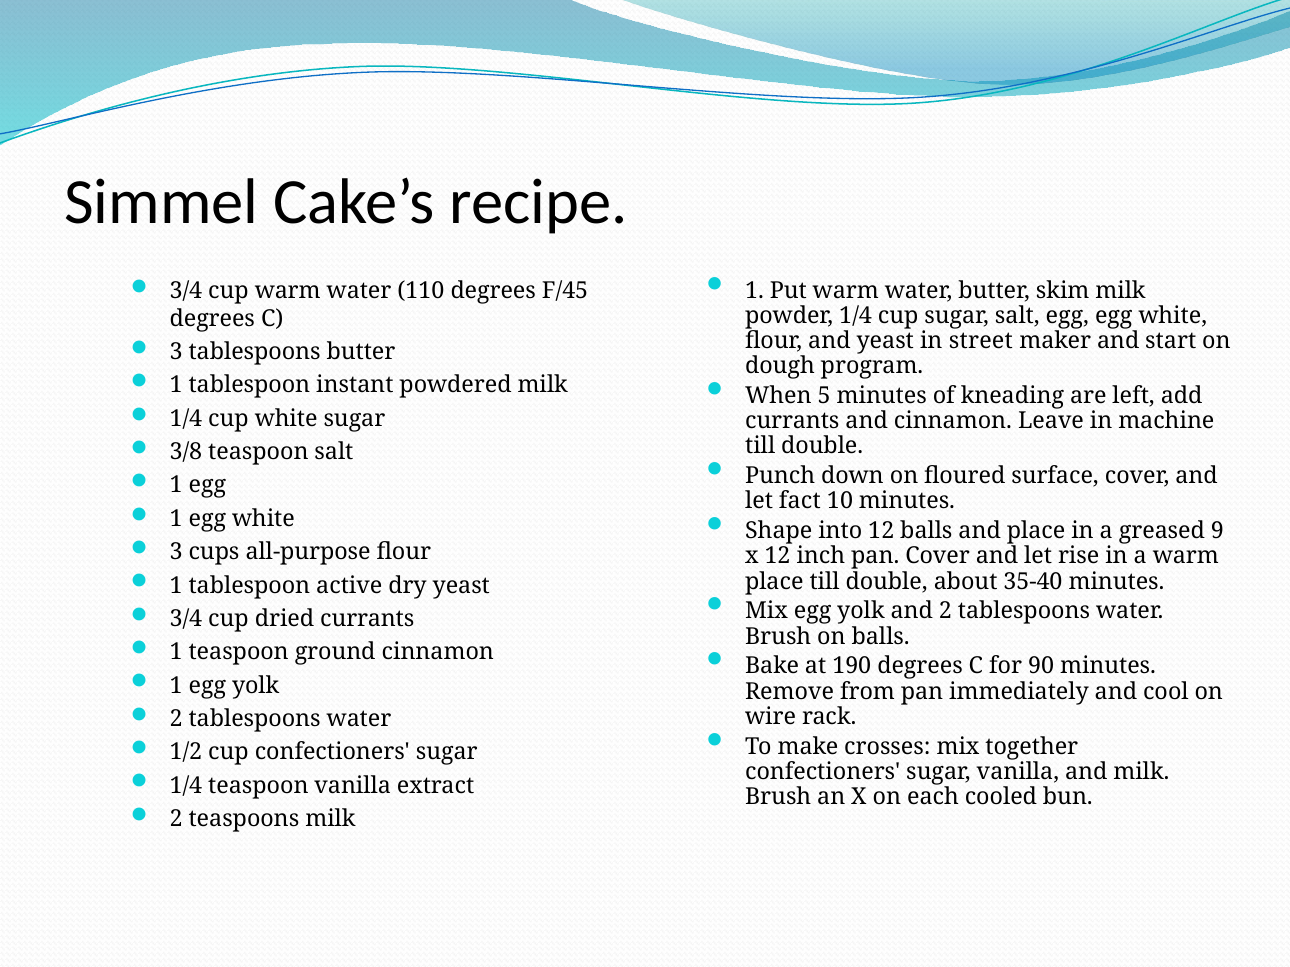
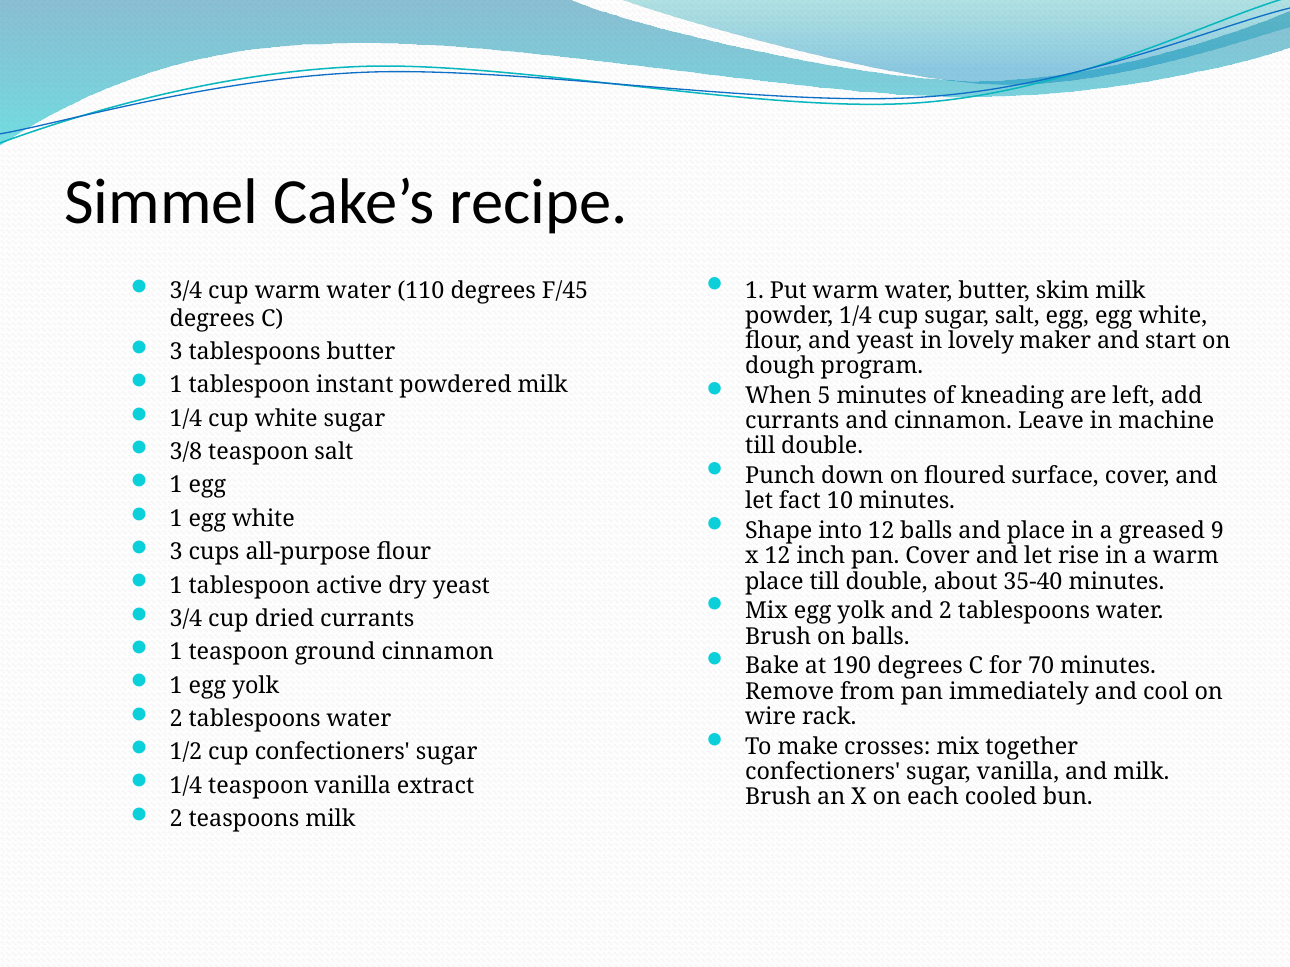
street: street -> lovely
90: 90 -> 70
